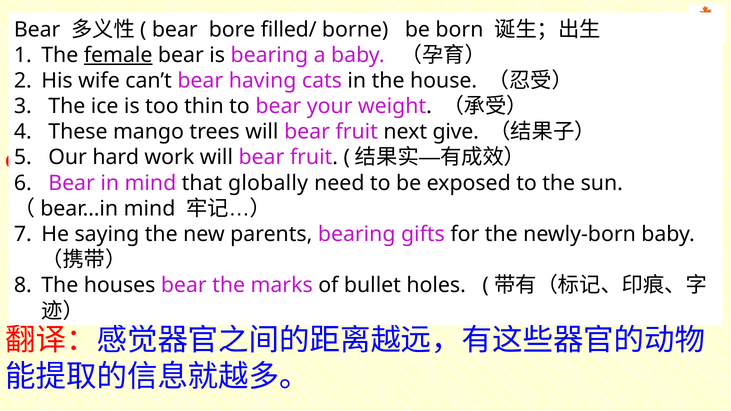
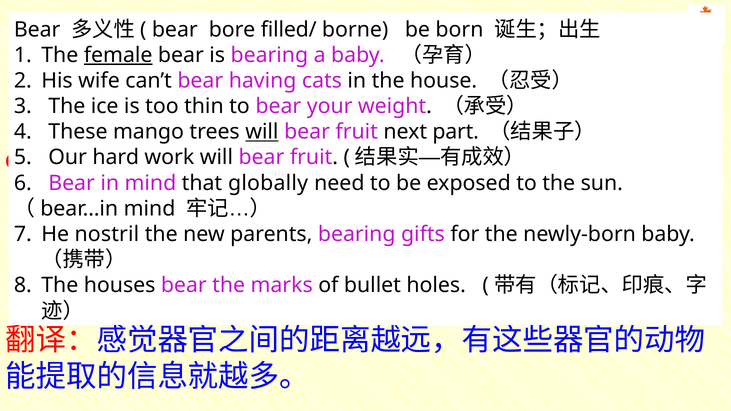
will at (262, 132) underline: none -> present
give: give -> part
saying: saying -> nostril
